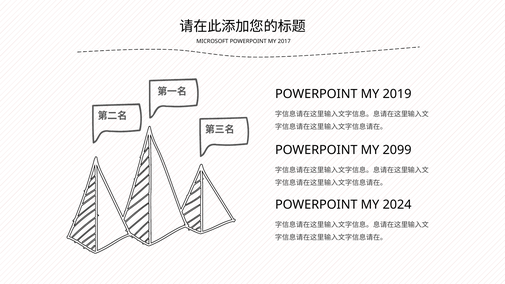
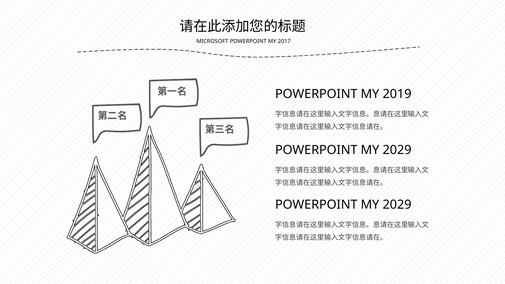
2099 at (397, 150): 2099 -> 2029
2024 at (397, 205): 2024 -> 2029
